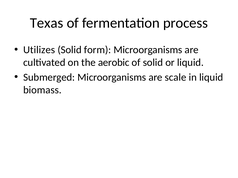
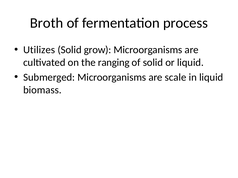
Texas: Texas -> Broth
form: form -> grow
aerobic: aerobic -> ranging
